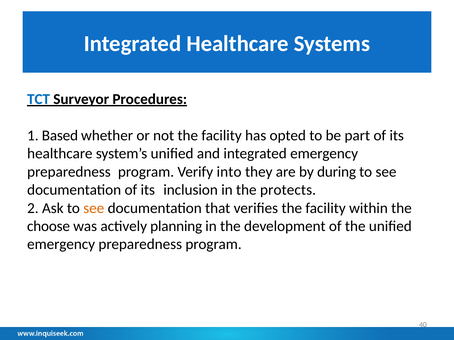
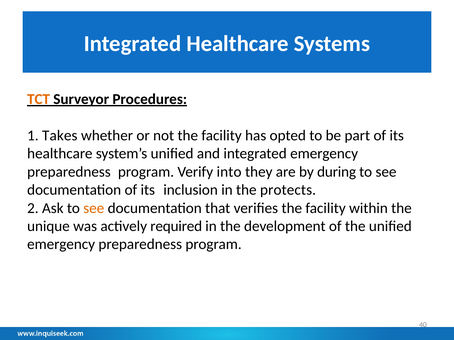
TCT colour: blue -> orange
Based: Based -> Takes
choose: choose -> unique
planning: planning -> required
